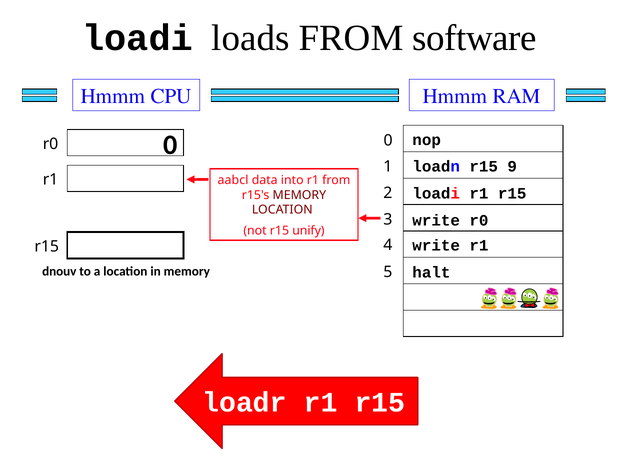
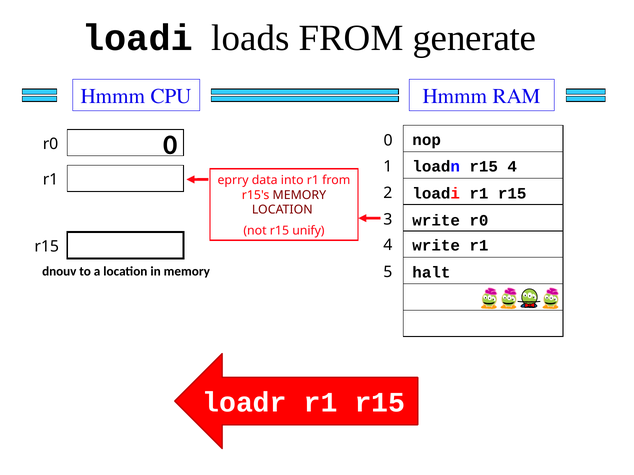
software: software -> generate
r15 9: 9 -> 4
aabcl: aabcl -> eprry
